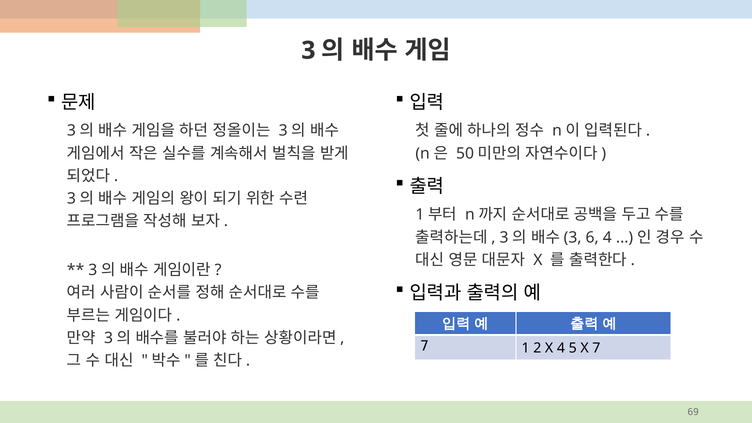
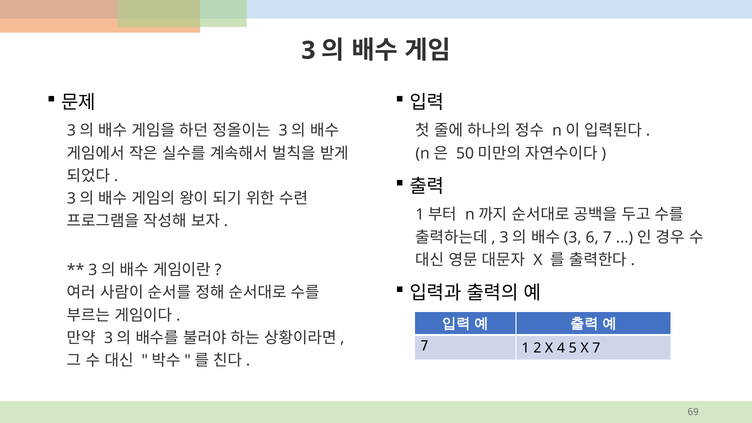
6 4: 4 -> 7
